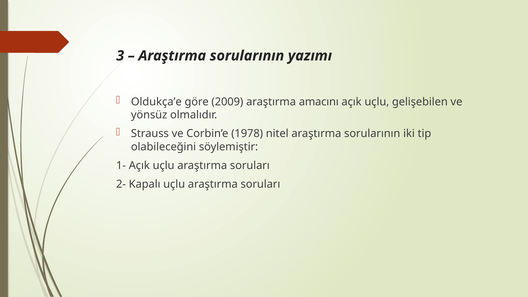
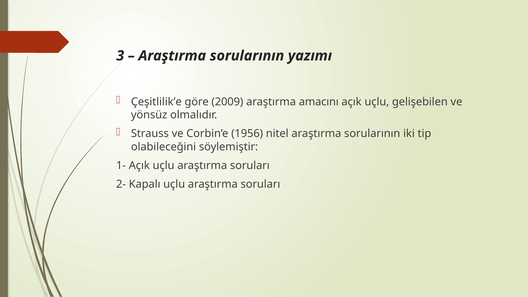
Oldukça’e: Oldukça’e -> Çeşitlilik’e
1978: 1978 -> 1956
